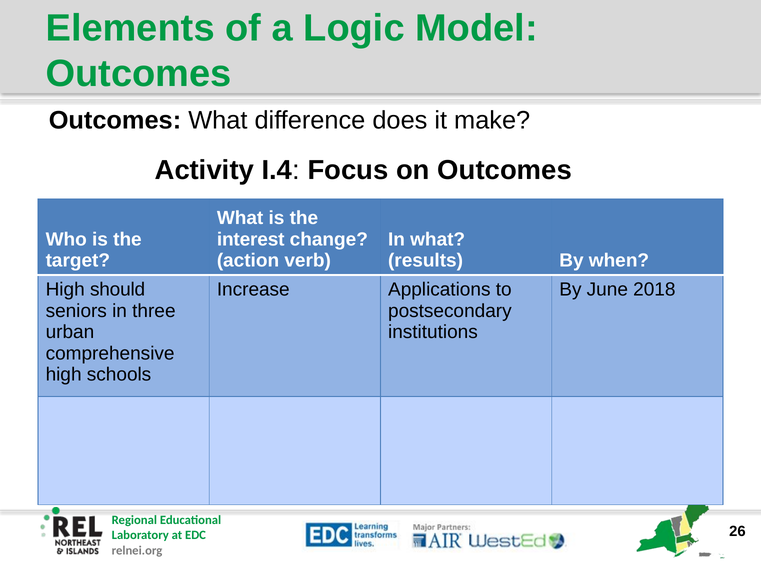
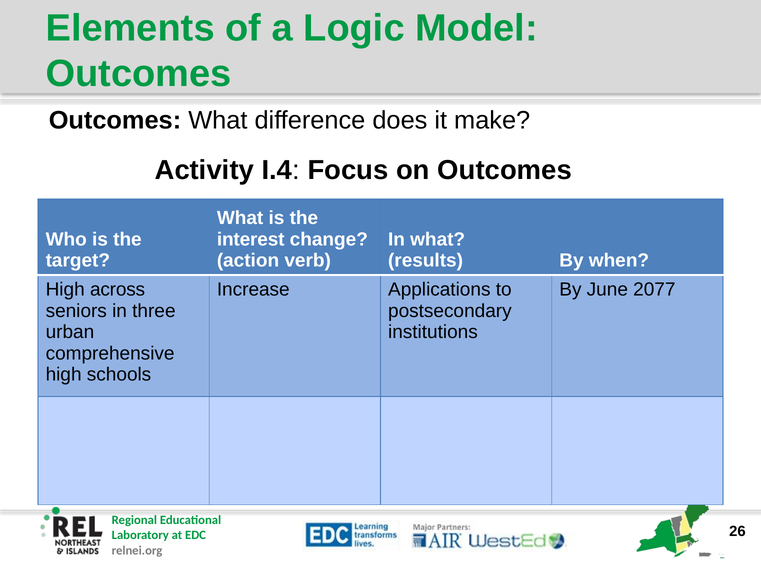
should: should -> across
2018: 2018 -> 2077
